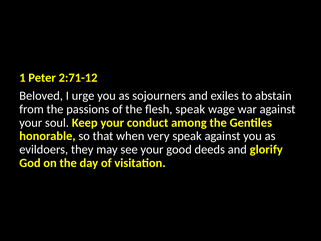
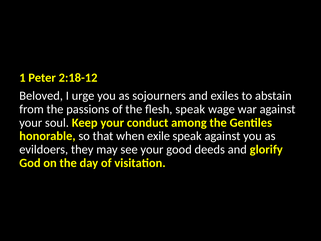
2:71-12: 2:71-12 -> 2:18-12
very: very -> exile
